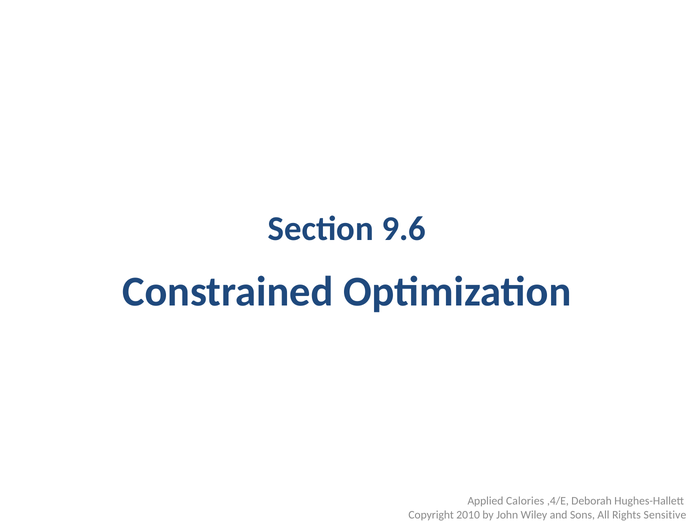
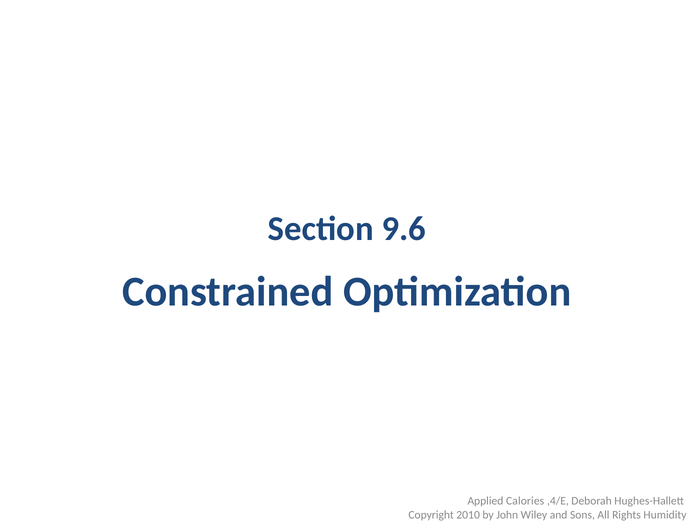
Sensitive: Sensitive -> Humidity
